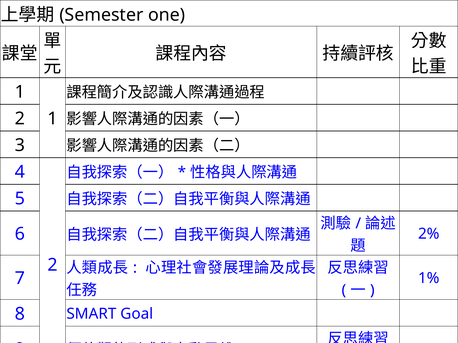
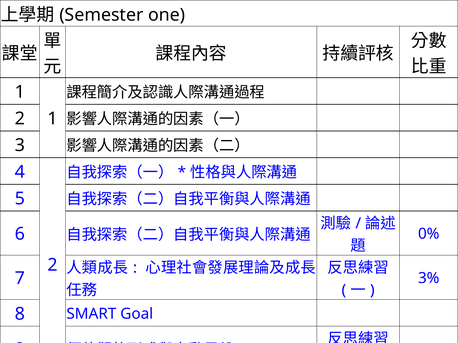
2%: 2% -> 0%
1%: 1% -> 3%
